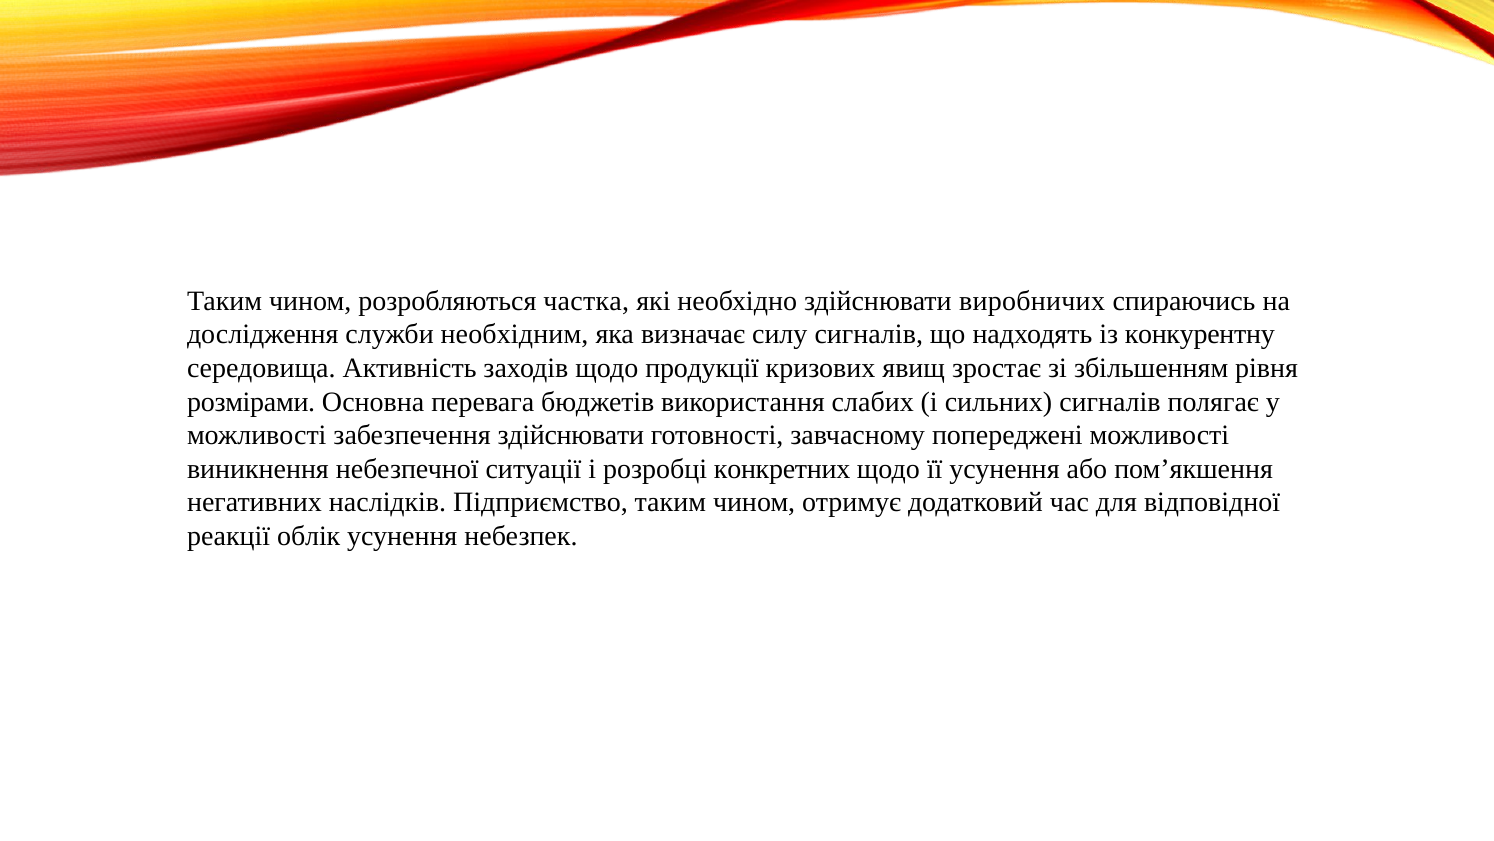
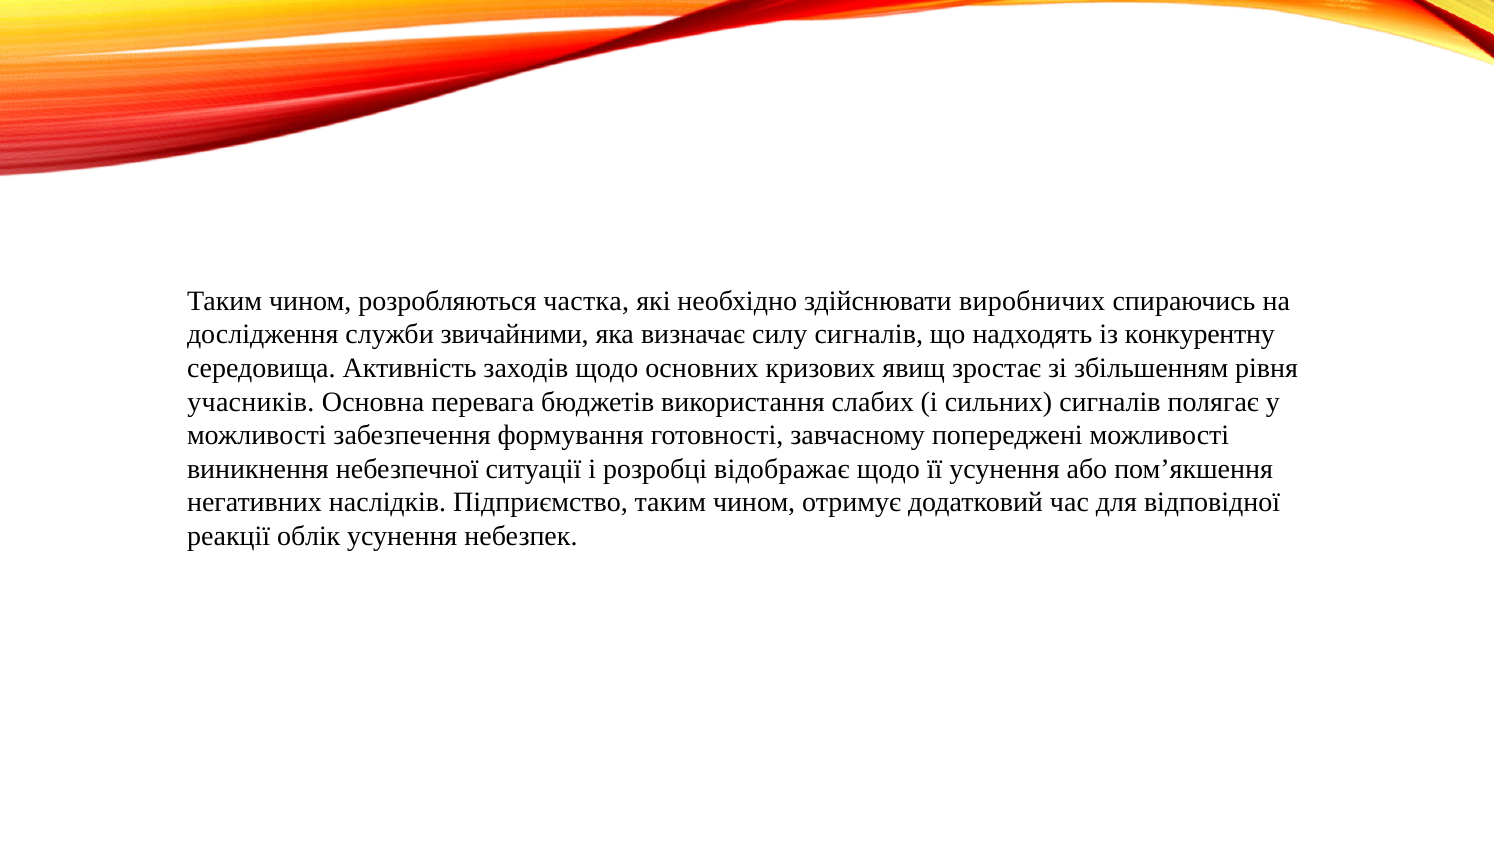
необхідним: необхідним -> звичайними
продукції: продукції -> основних
розмірами: розмірами -> учасників
забезпечення здійснювати: здійснювати -> формування
конкретних: конкретних -> відображає
